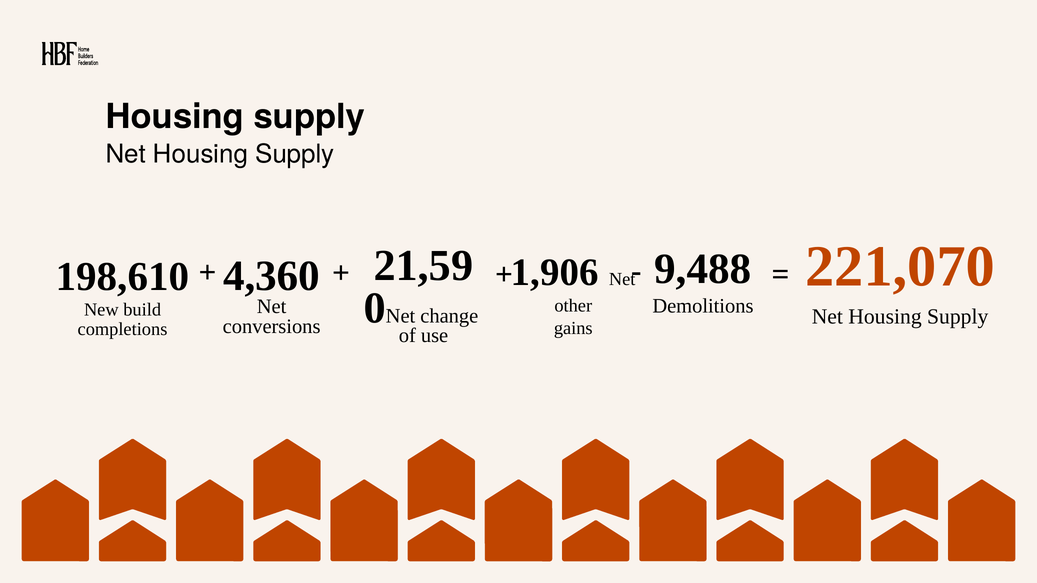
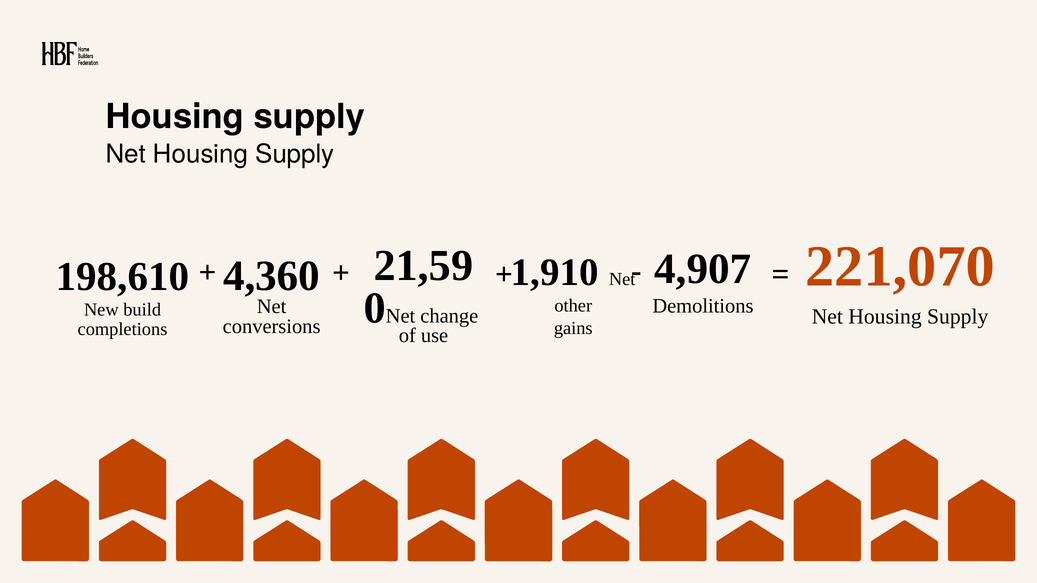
9,488: 9,488 -> 4,907
1,906: 1,906 -> 1,910
